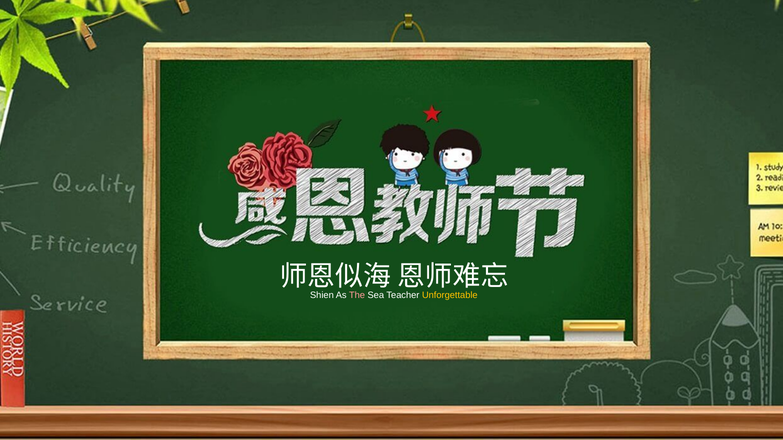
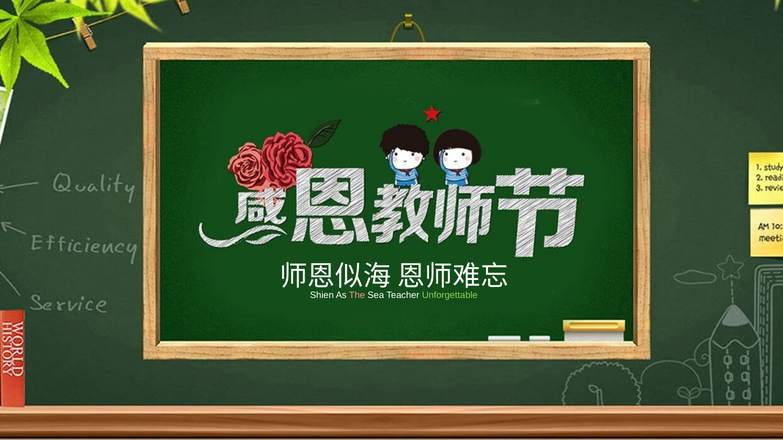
Unforgettable colour: yellow -> light green
